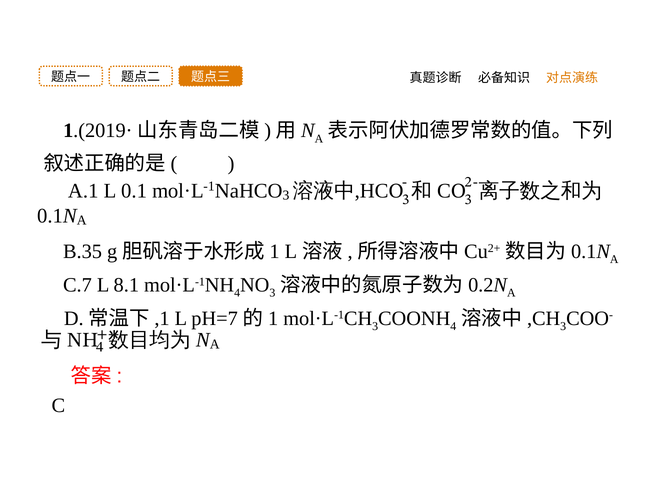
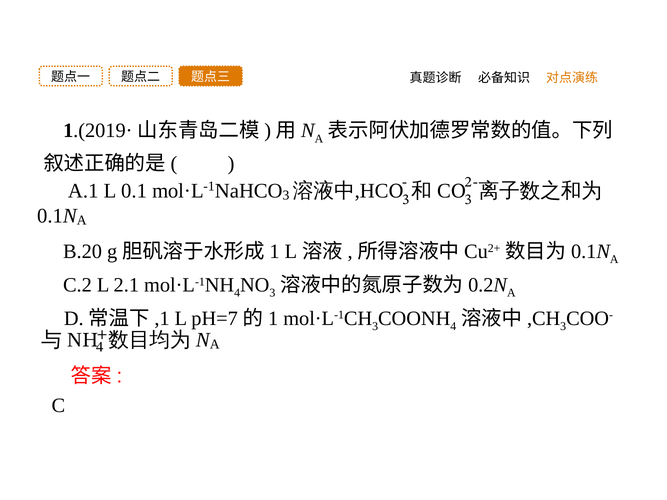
B.35: B.35 -> B.20
C.7: C.7 -> C.2
8.1: 8.1 -> 2.1
